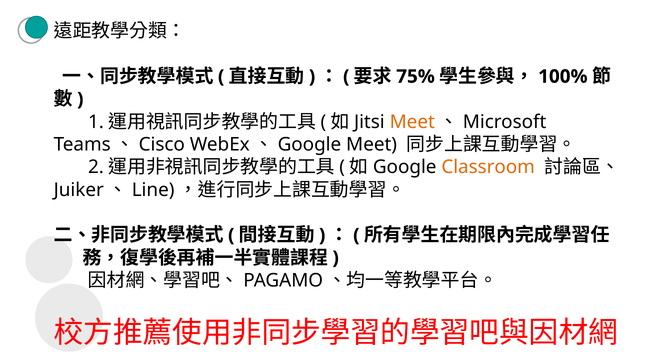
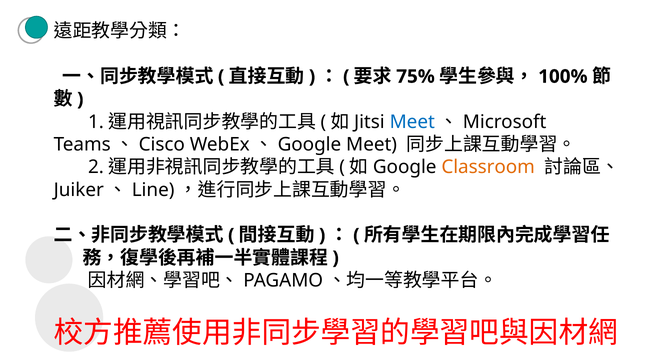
Meet at (412, 122) colour: orange -> blue
